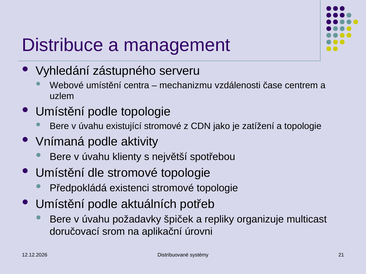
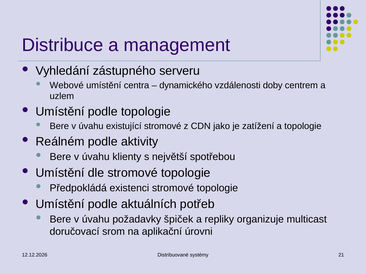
mechanizmu: mechanizmu -> dynamického
čase: čase -> doby
Vnímaná: Vnímaná -> Reálném
